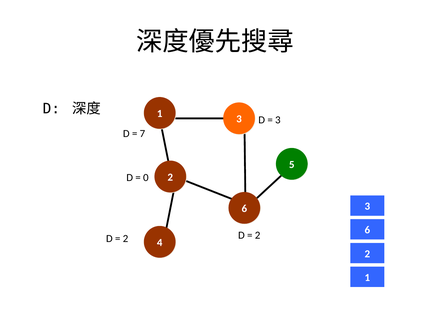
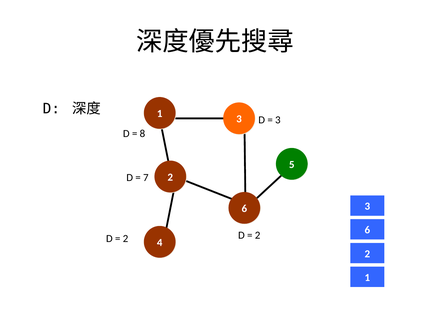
7: 7 -> 8
0: 0 -> 7
